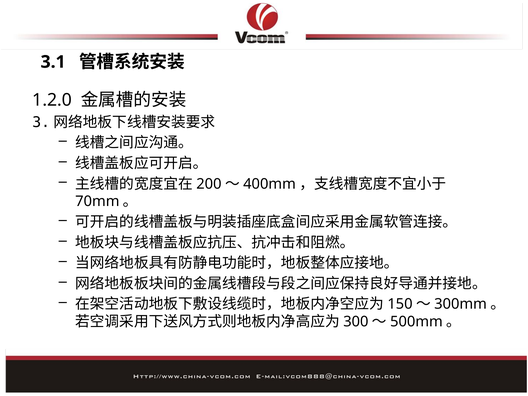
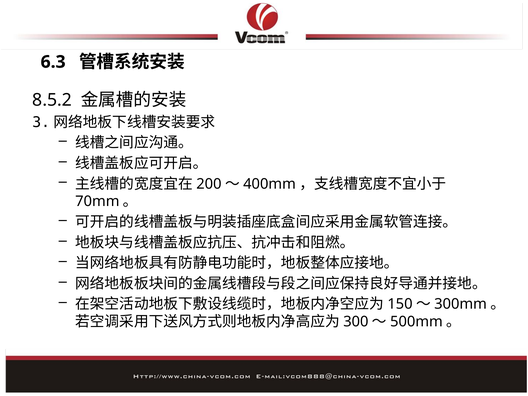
3.1: 3.1 -> 6.3
1.2.0: 1.2.0 -> 8.5.2
